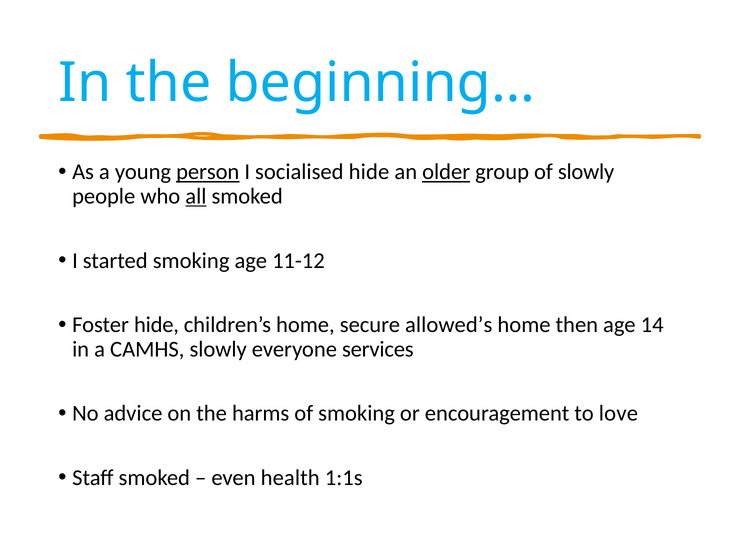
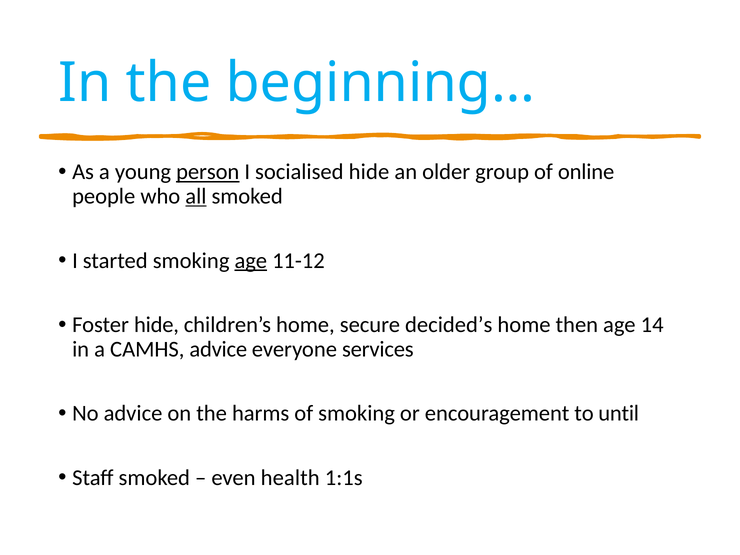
older underline: present -> none
of slowly: slowly -> online
age at (251, 261) underline: none -> present
allowed’s: allowed’s -> decided’s
CAMHS slowly: slowly -> advice
love: love -> until
